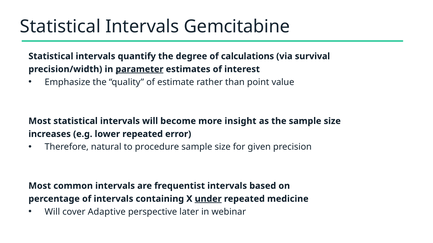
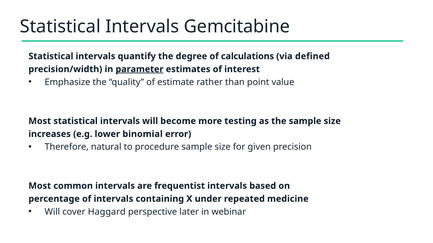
survival: survival -> defined
insight: insight -> testing
lower repeated: repeated -> binomial
under underline: present -> none
Adaptive: Adaptive -> Haggard
